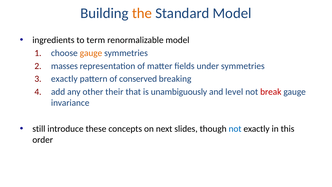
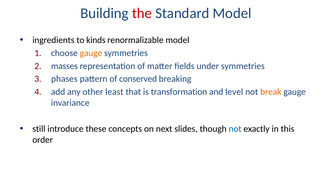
the colour: orange -> red
term: term -> kinds
exactly at (64, 79): exactly -> phases
their: their -> least
unambiguously: unambiguously -> transformation
break colour: red -> orange
